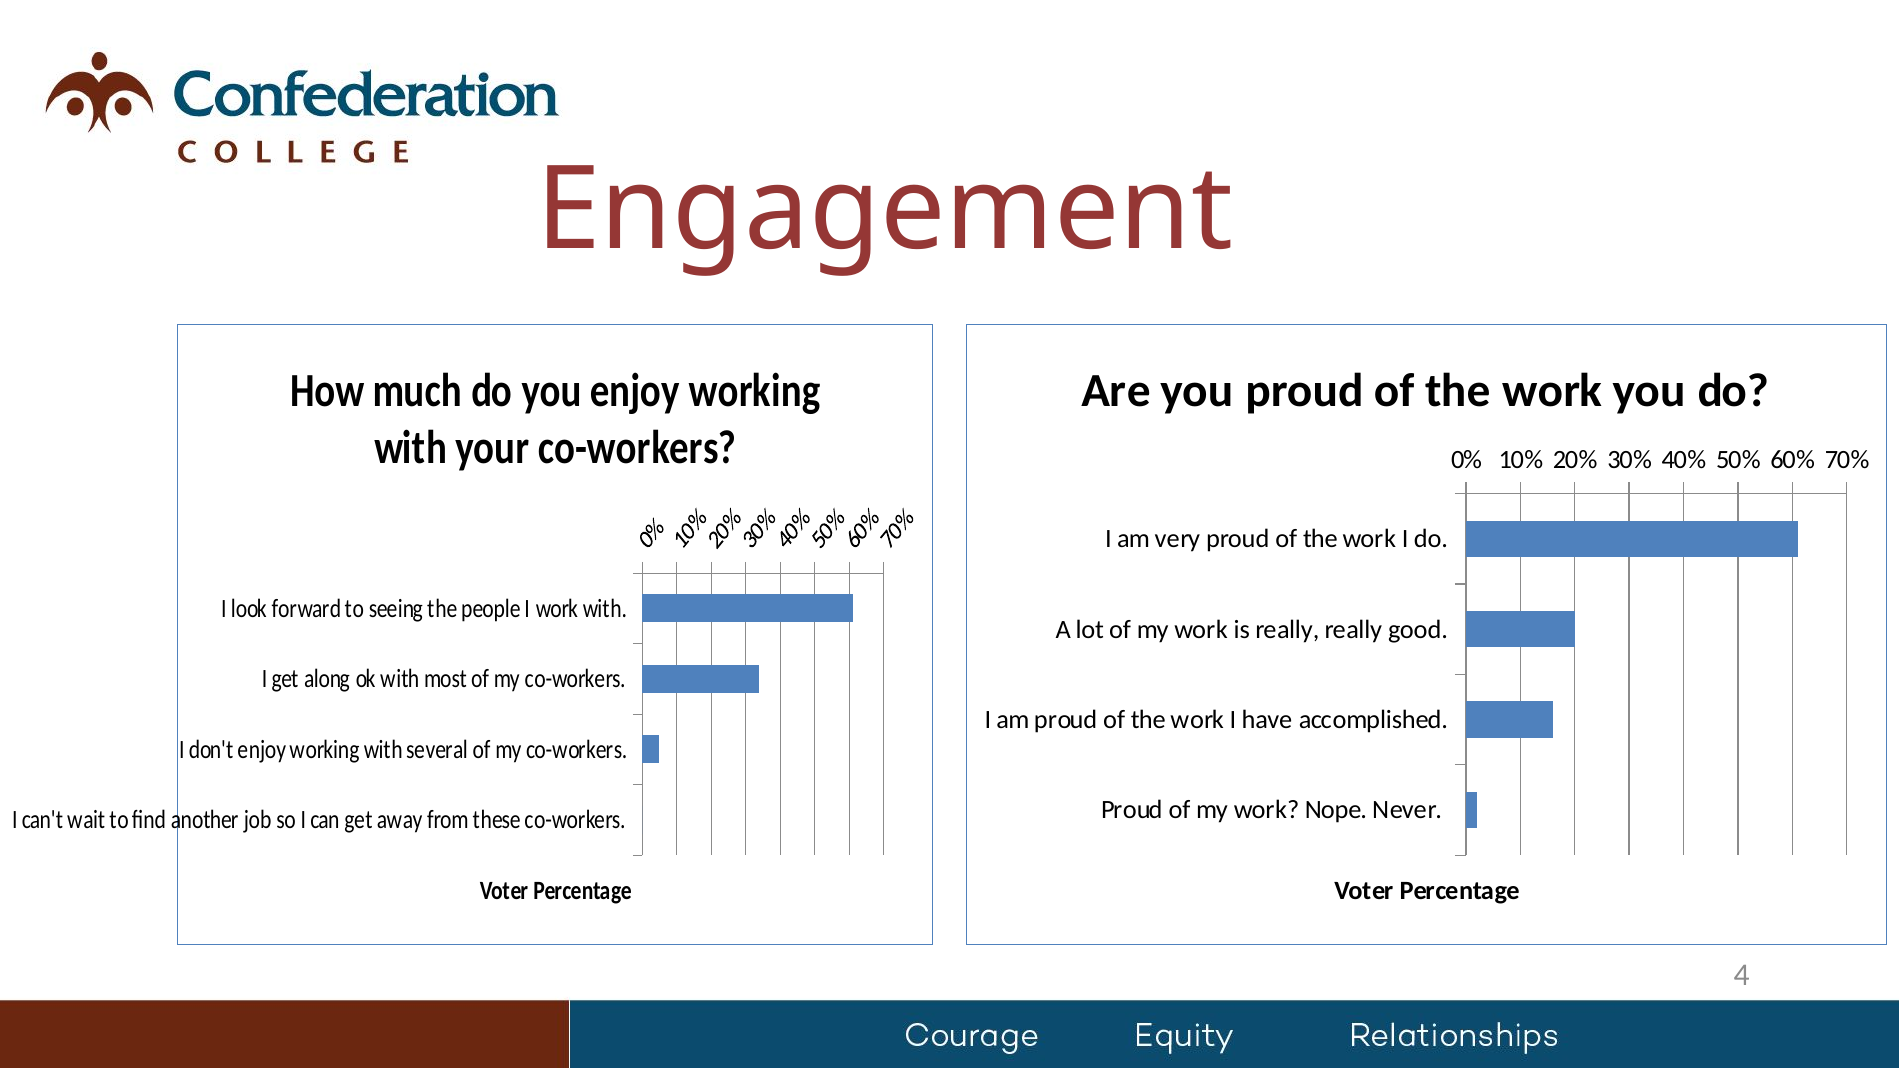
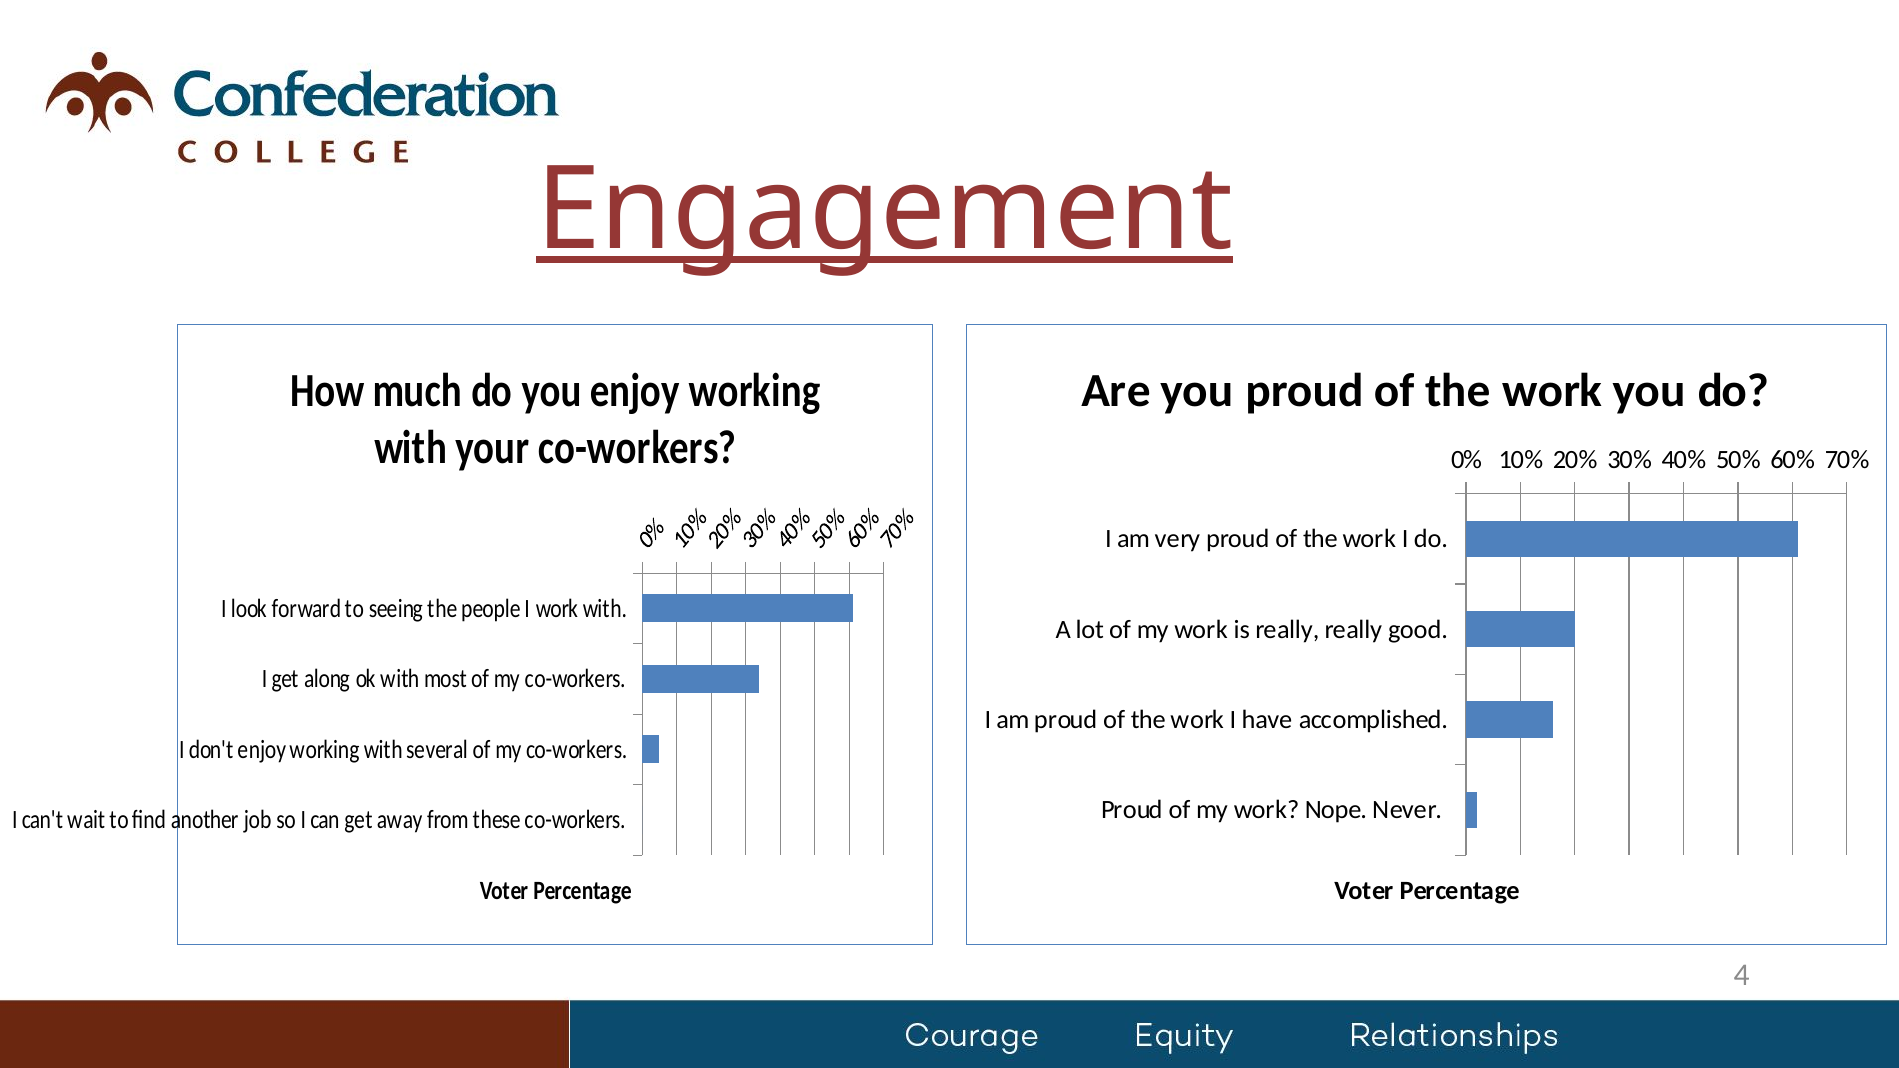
Engagement underline: none -> present
